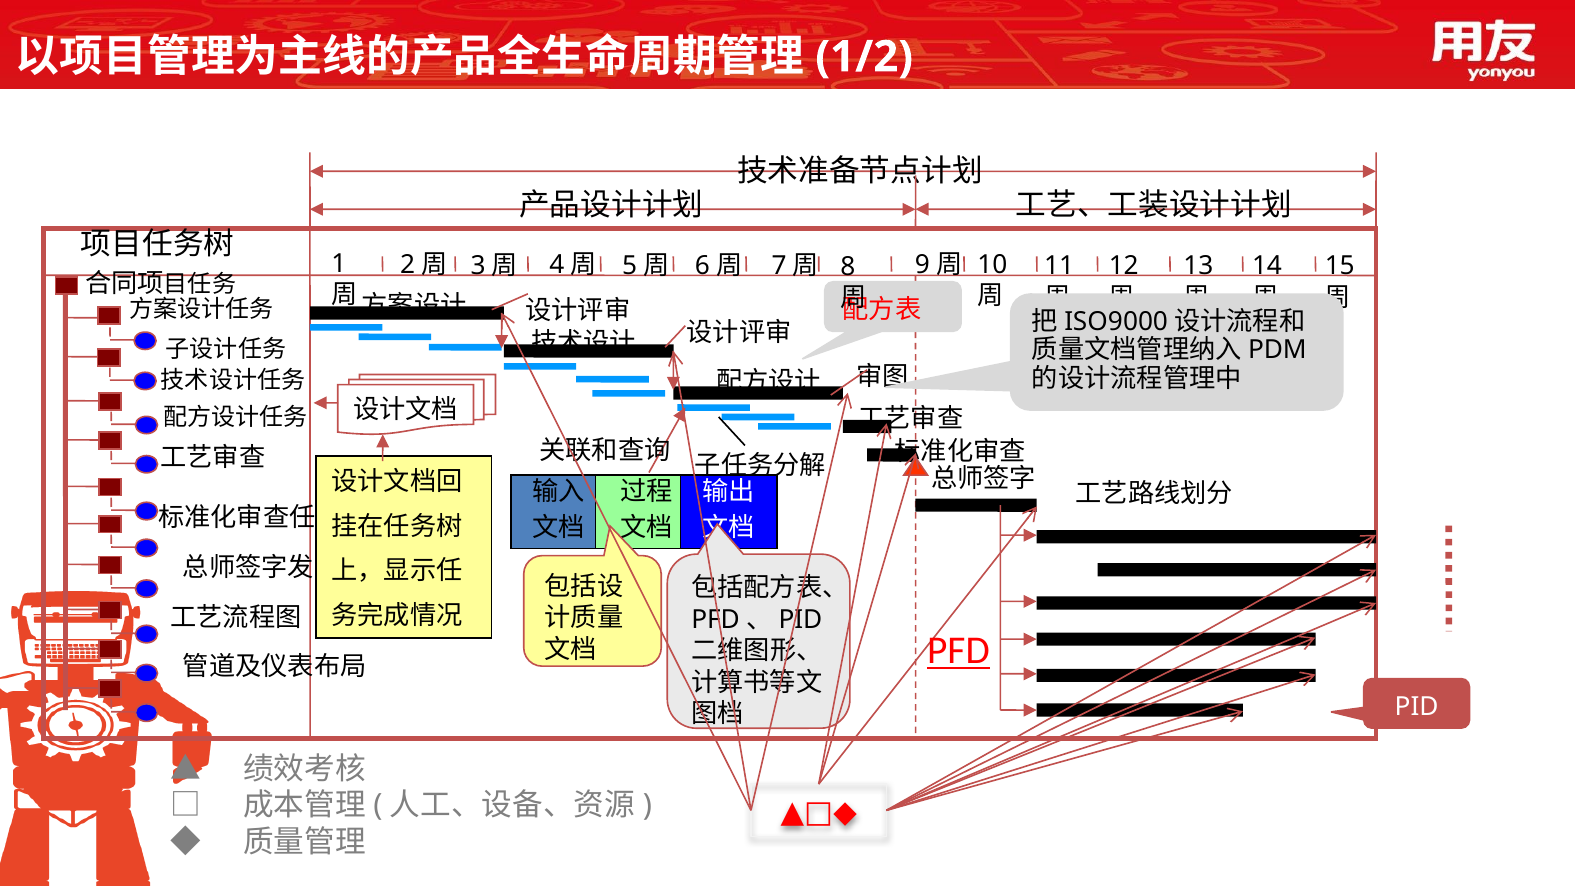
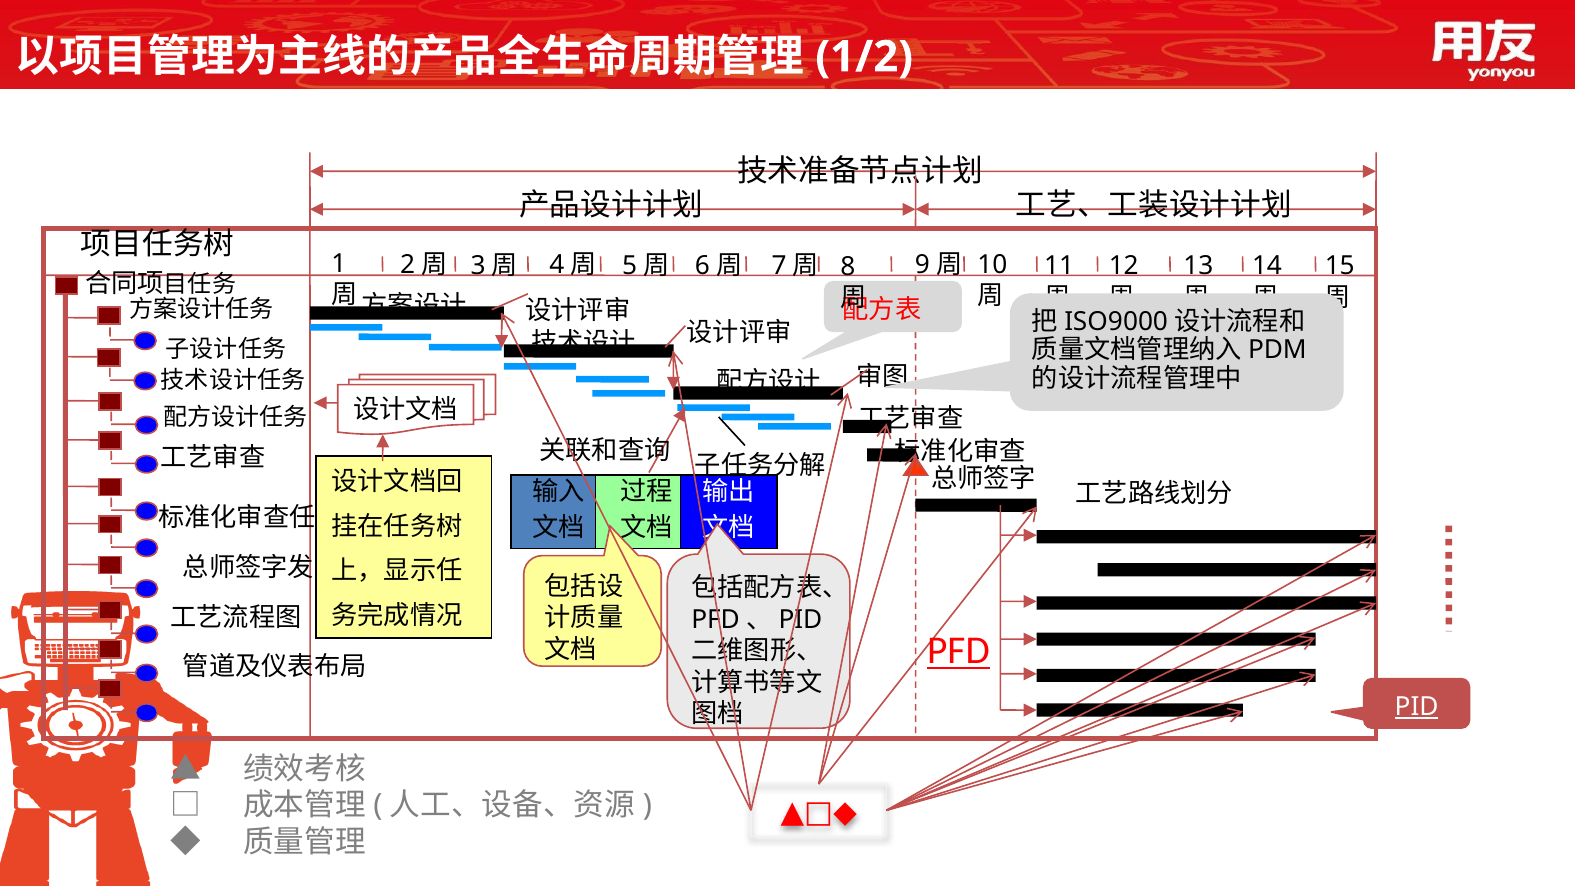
PID underline: none -> present
